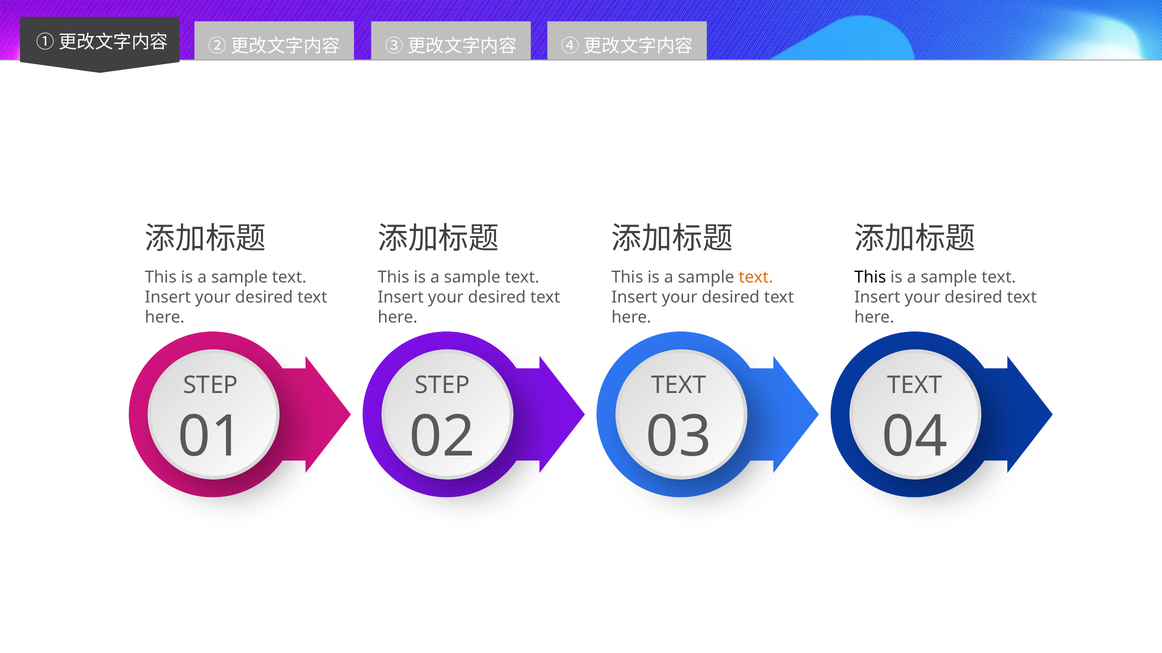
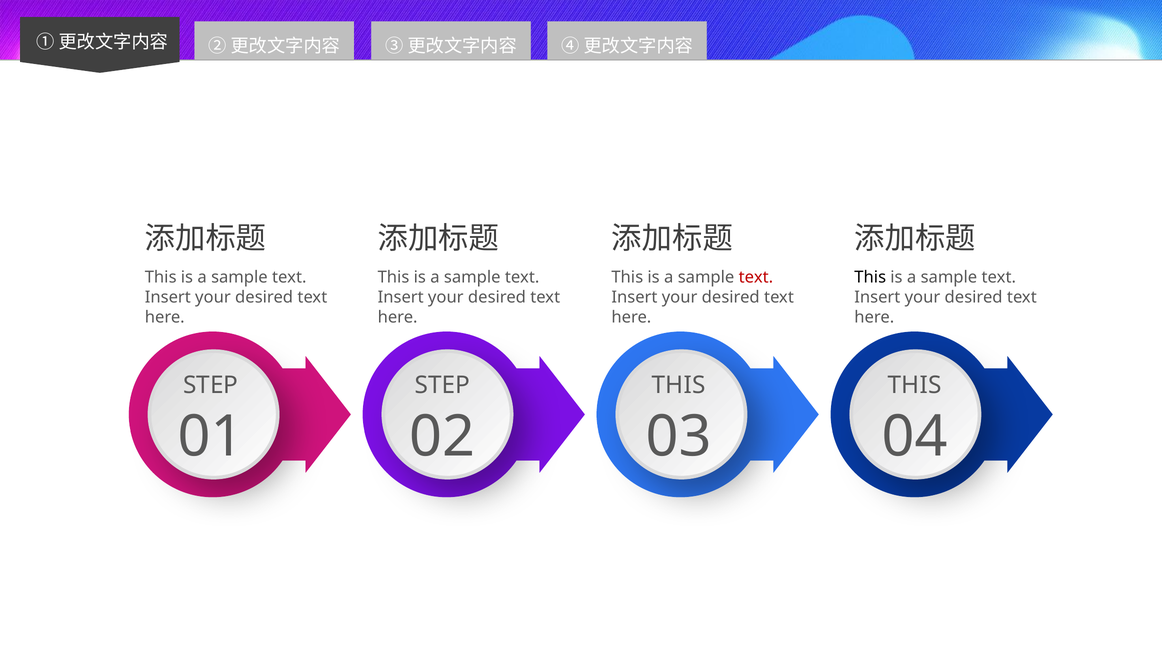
text at (756, 278) colour: orange -> red
TEXT at (679, 386): TEXT -> THIS
TEXT at (915, 386): TEXT -> THIS
